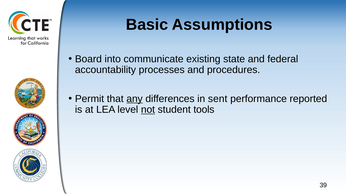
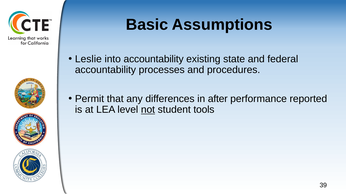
Board: Board -> Leslie
into communicate: communicate -> accountability
any underline: present -> none
sent: sent -> after
